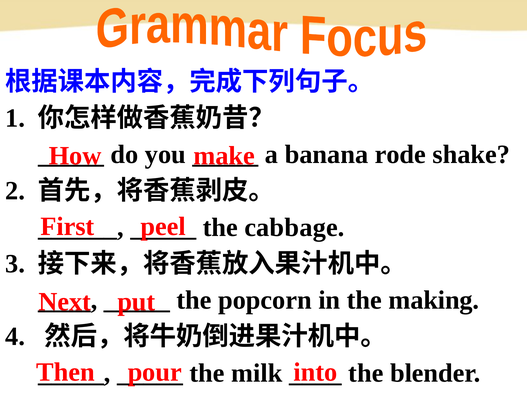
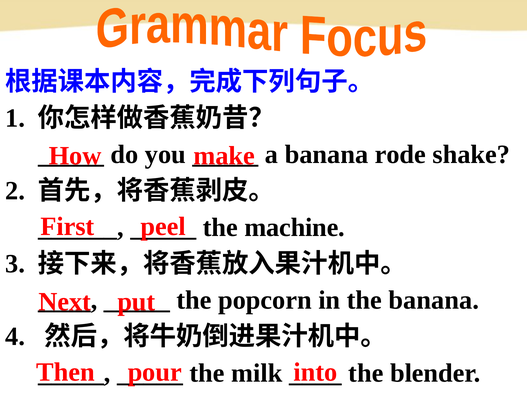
cabbage: cabbage -> machine
the making: making -> banana
